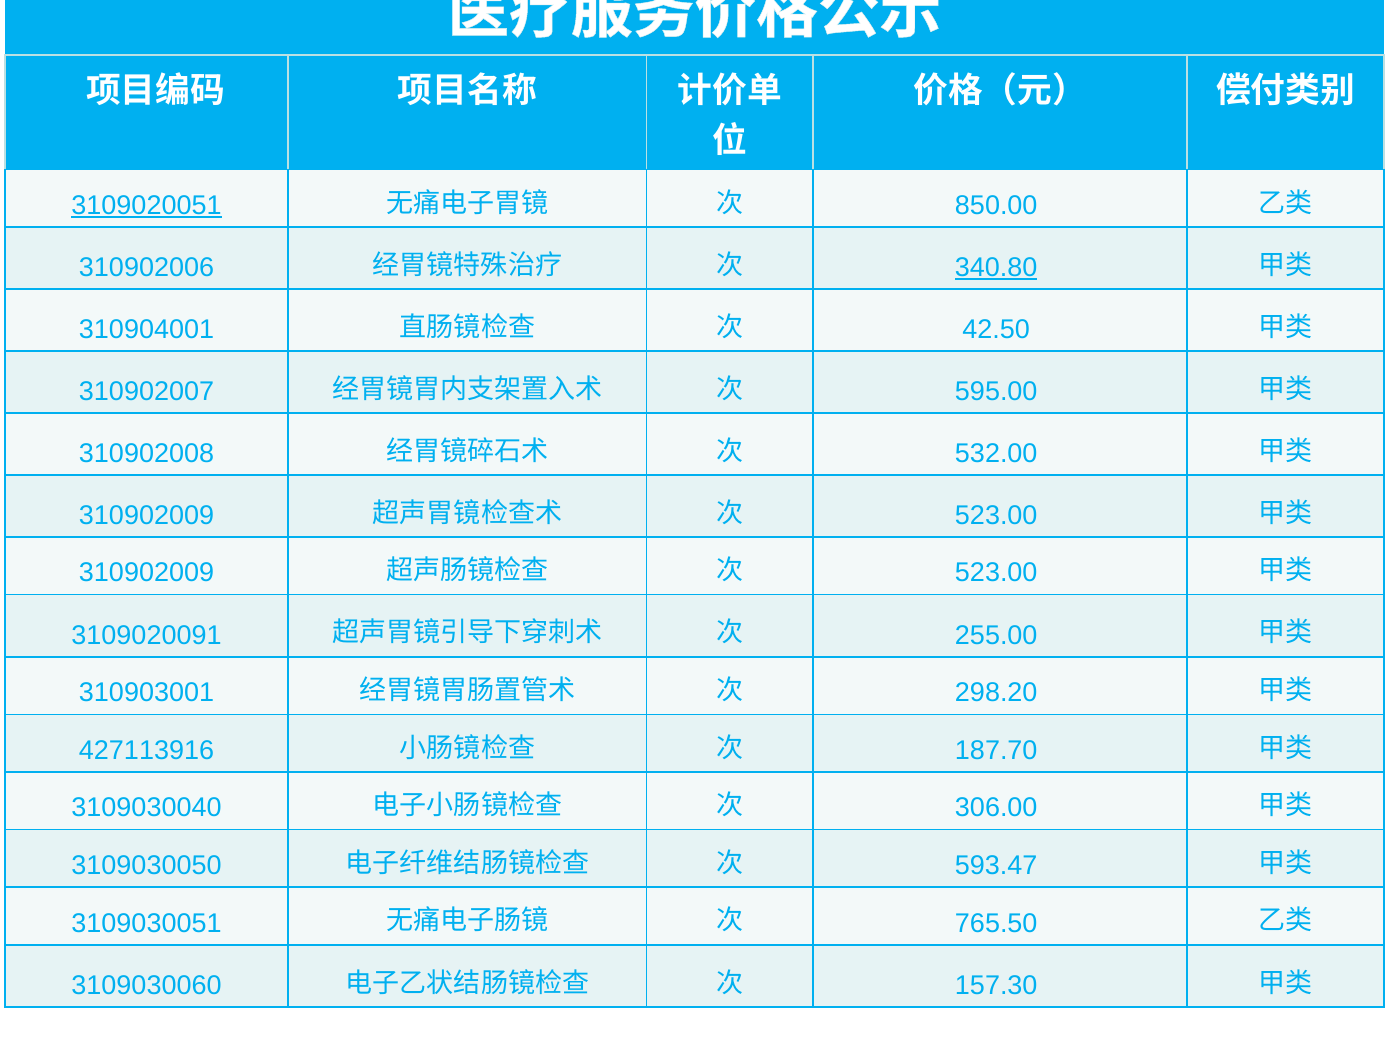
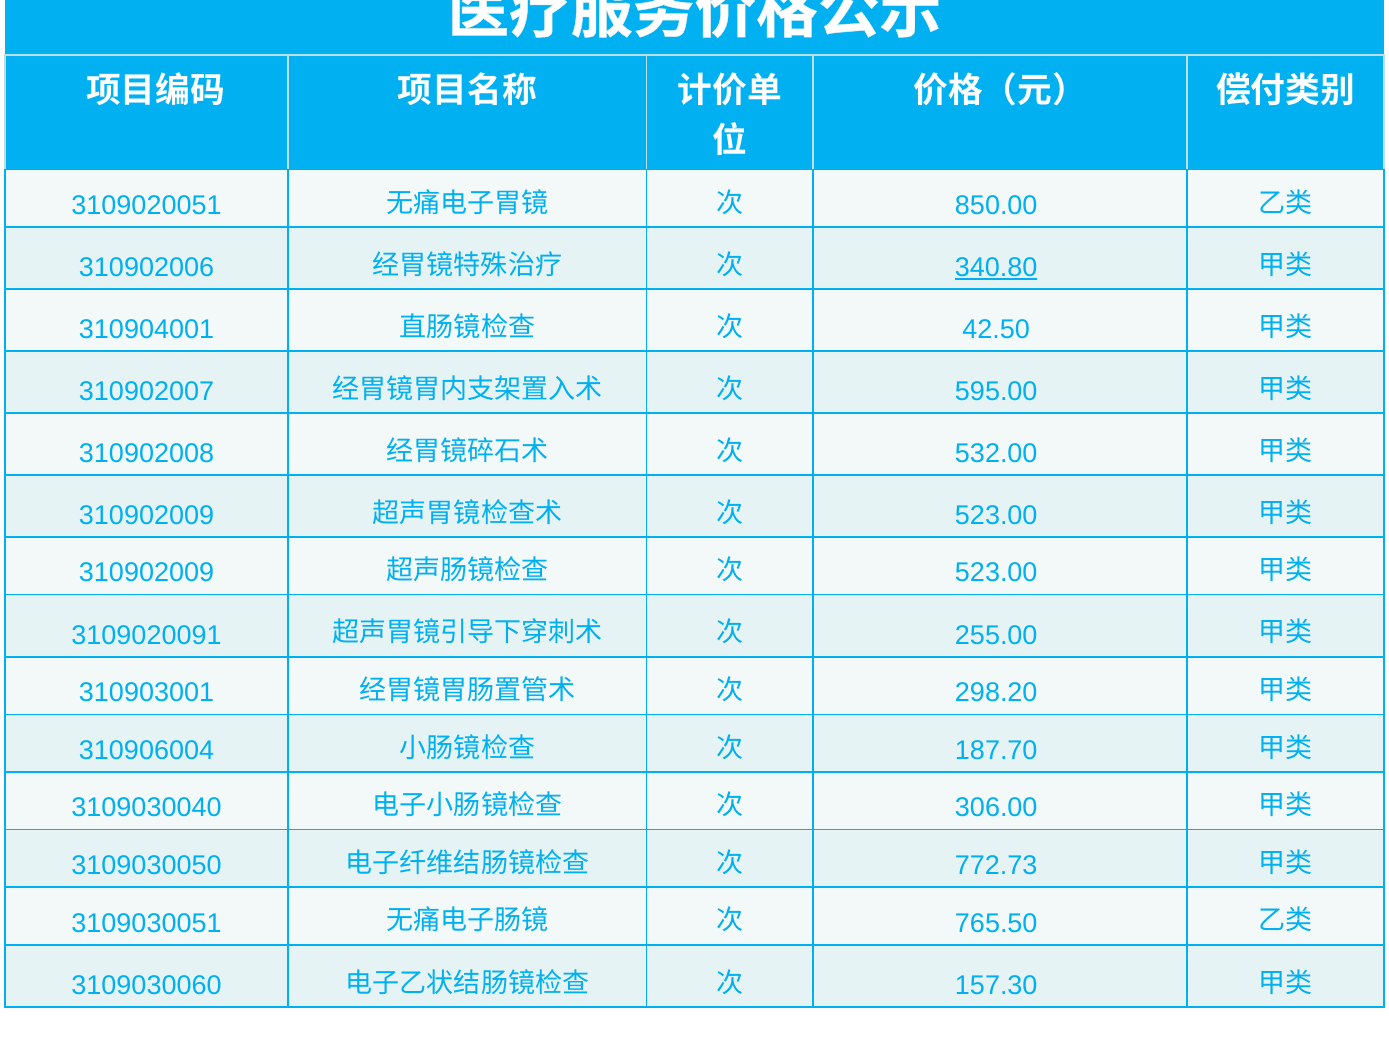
3109020051 underline: present -> none
427113916: 427113916 -> 310906004
593.47: 593.47 -> 772.73
